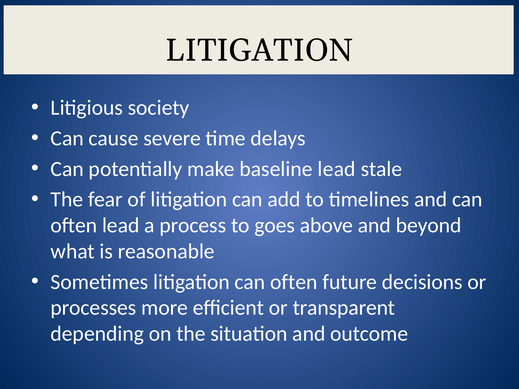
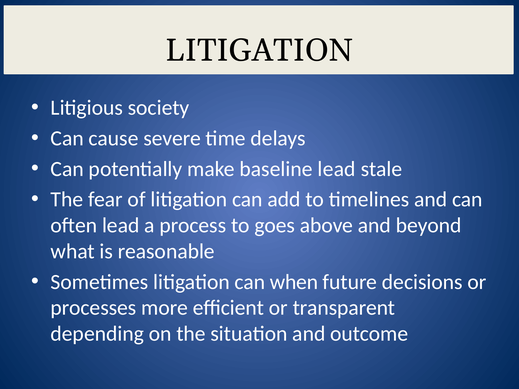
litigation can often: often -> when
